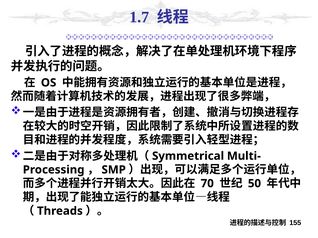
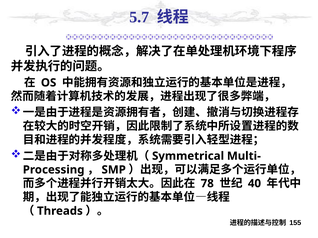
1.7: 1.7 -> 5.7
70: 70 -> 78
50: 50 -> 40
